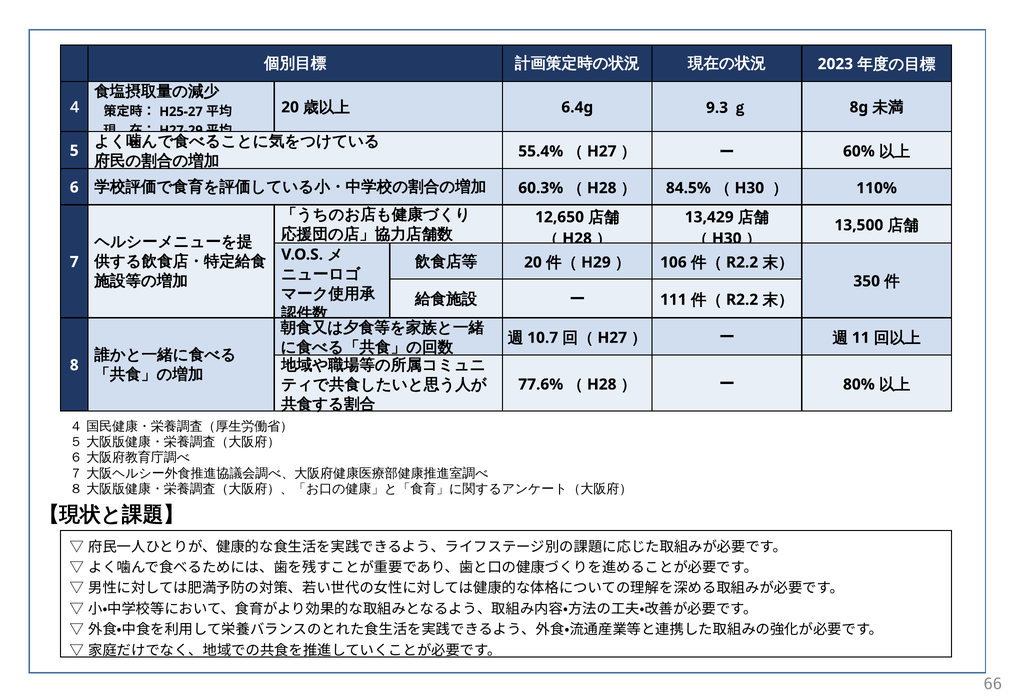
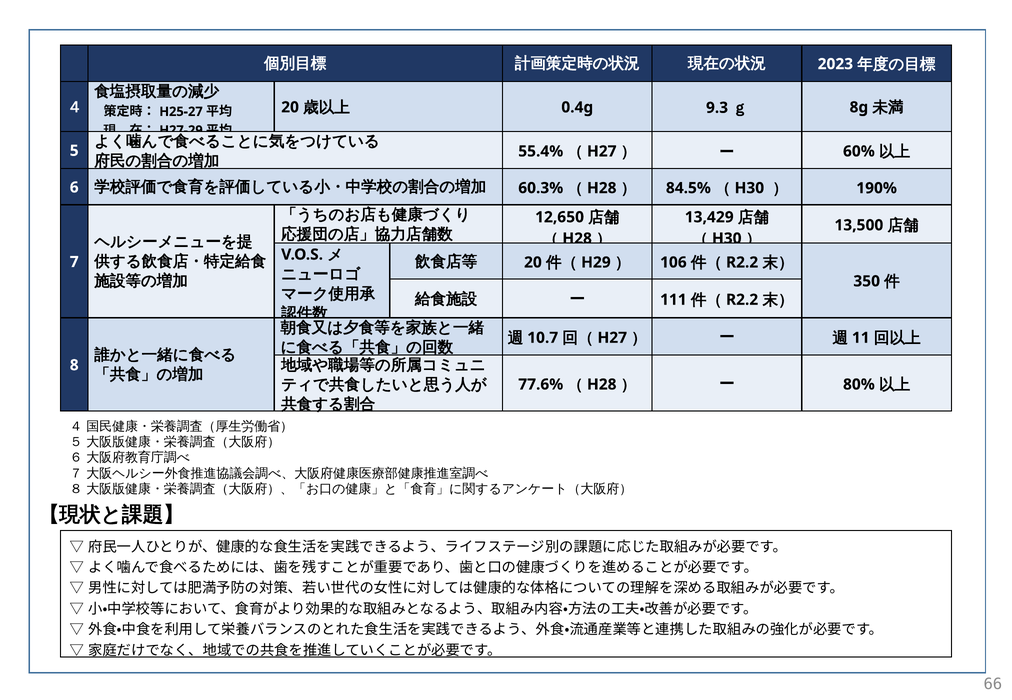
6.4g: 6.4g -> 0.4g
110%: 110% -> 190%
